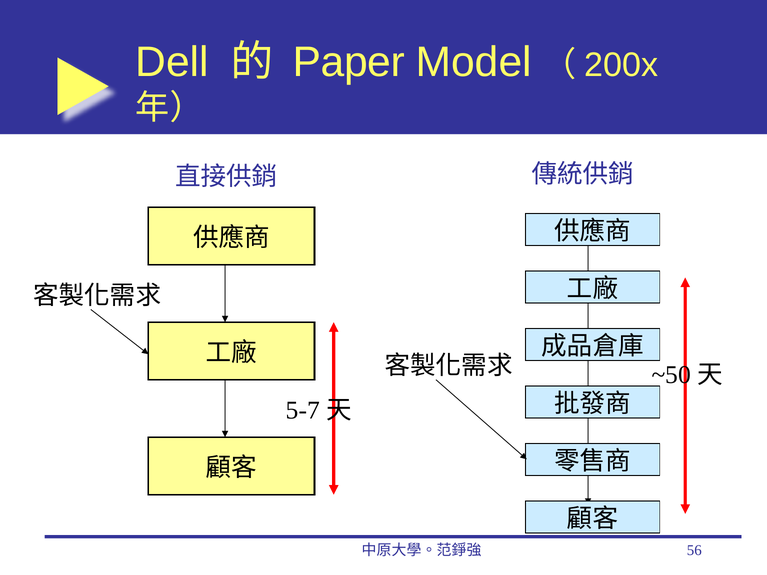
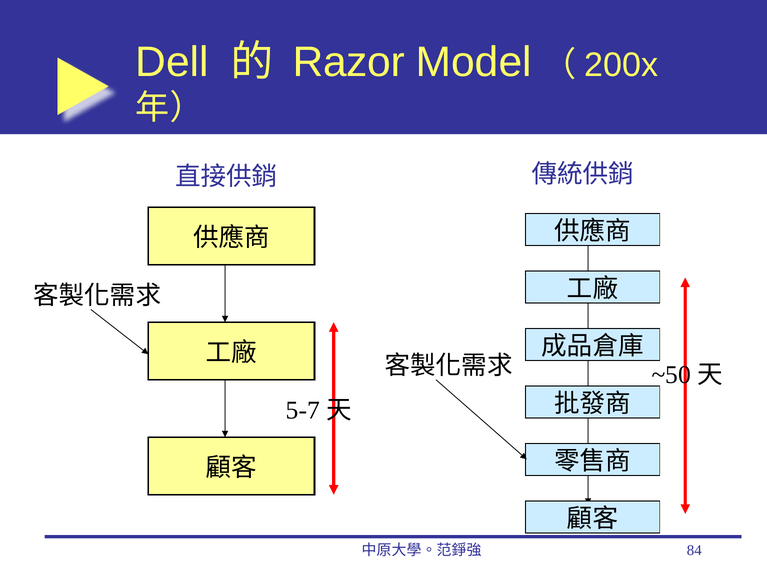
Paper: Paper -> Razor
56: 56 -> 84
